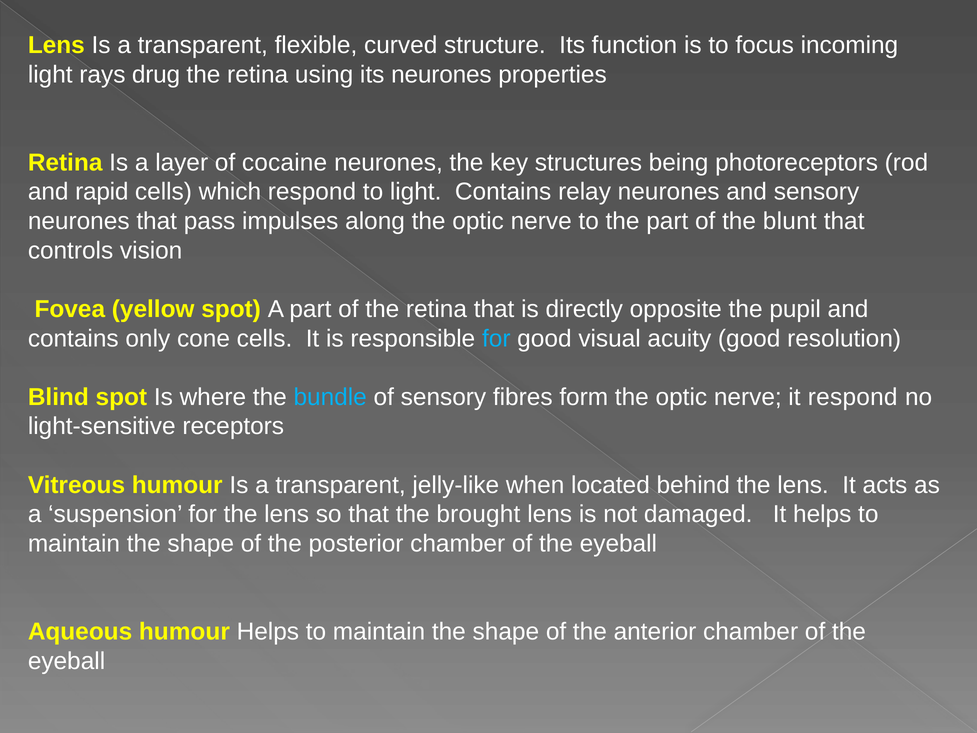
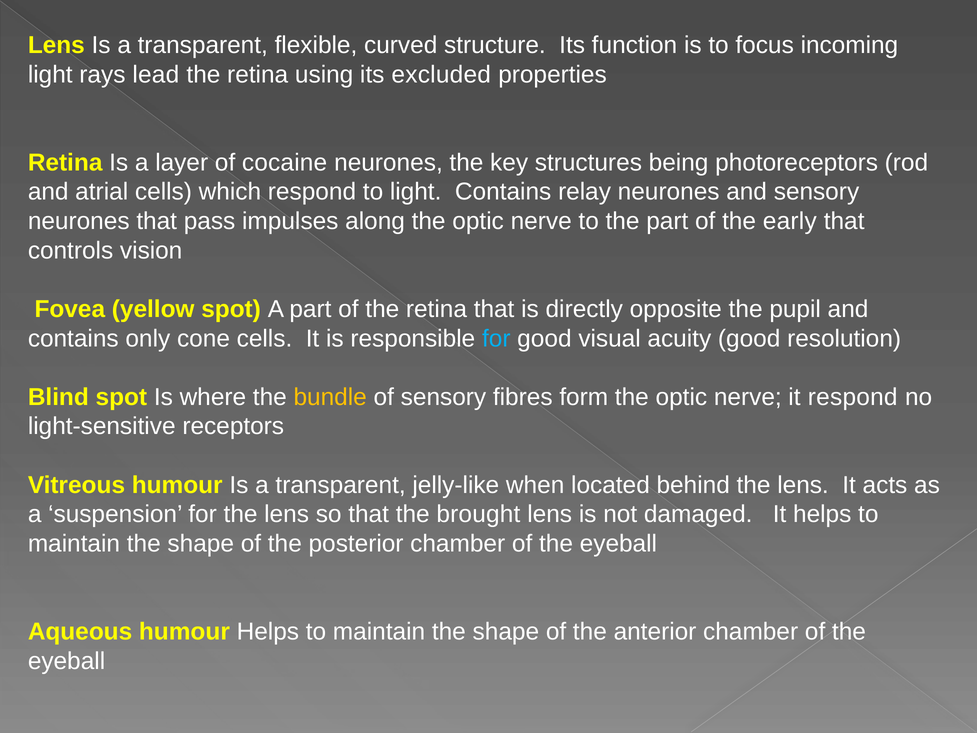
drug: drug -> lead
its neurones: neurones -> excluded
rapid: rapid -> atrial
blunt: blunt -> early
bundle colour: light blue -> yellow
